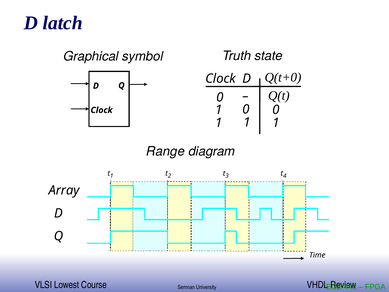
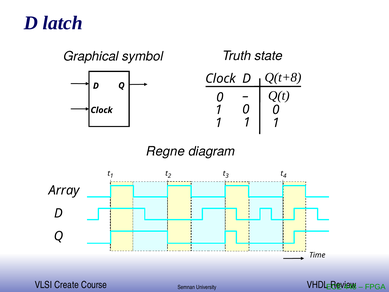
Q(t+0: Q(t+0 -> Q(t+8
Range: Range -> Regne
Lowest: Lowest -> Create
